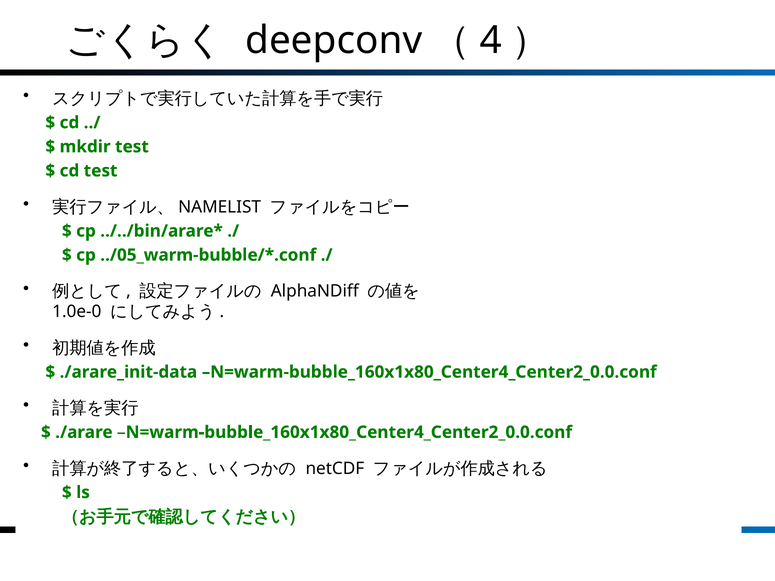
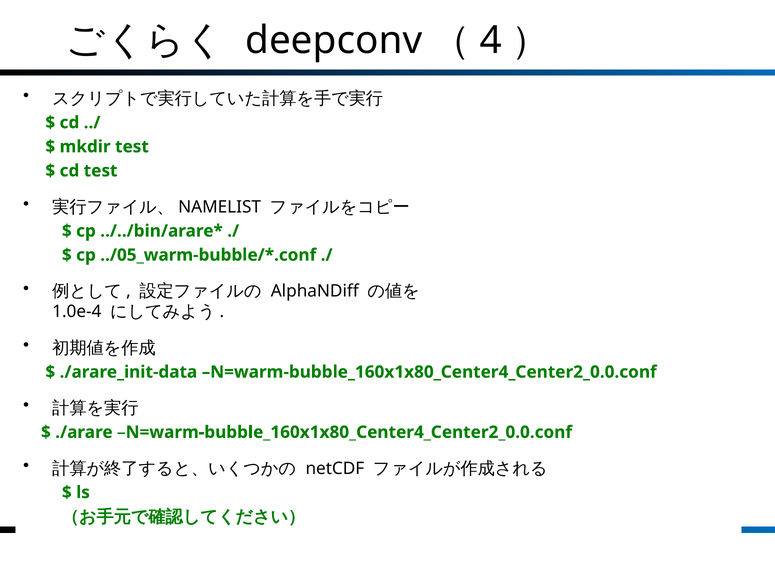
1.0e-0: 1.0e-0 -> 1.0e-4
